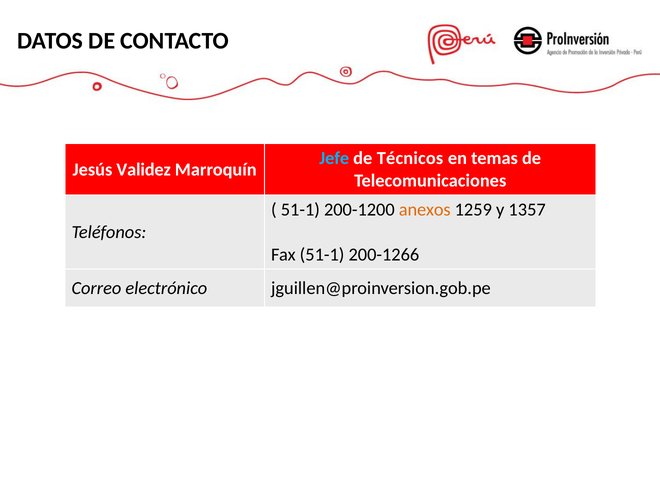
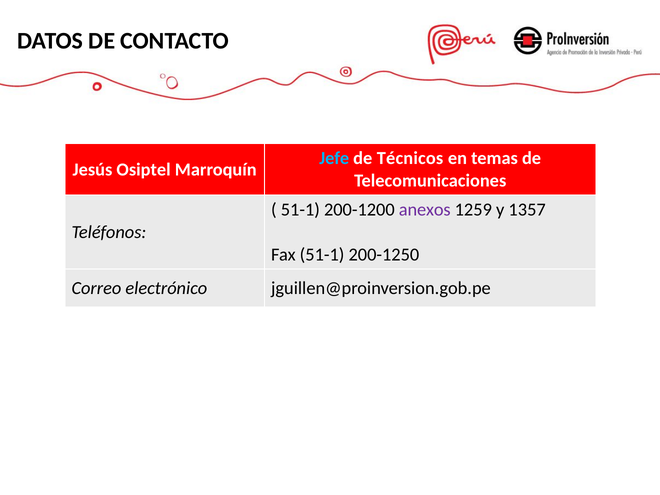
Validez: Validez -> Osiptel
anexos colour: orange -> purple
200-1266: 200-1266 -> 200-1250
